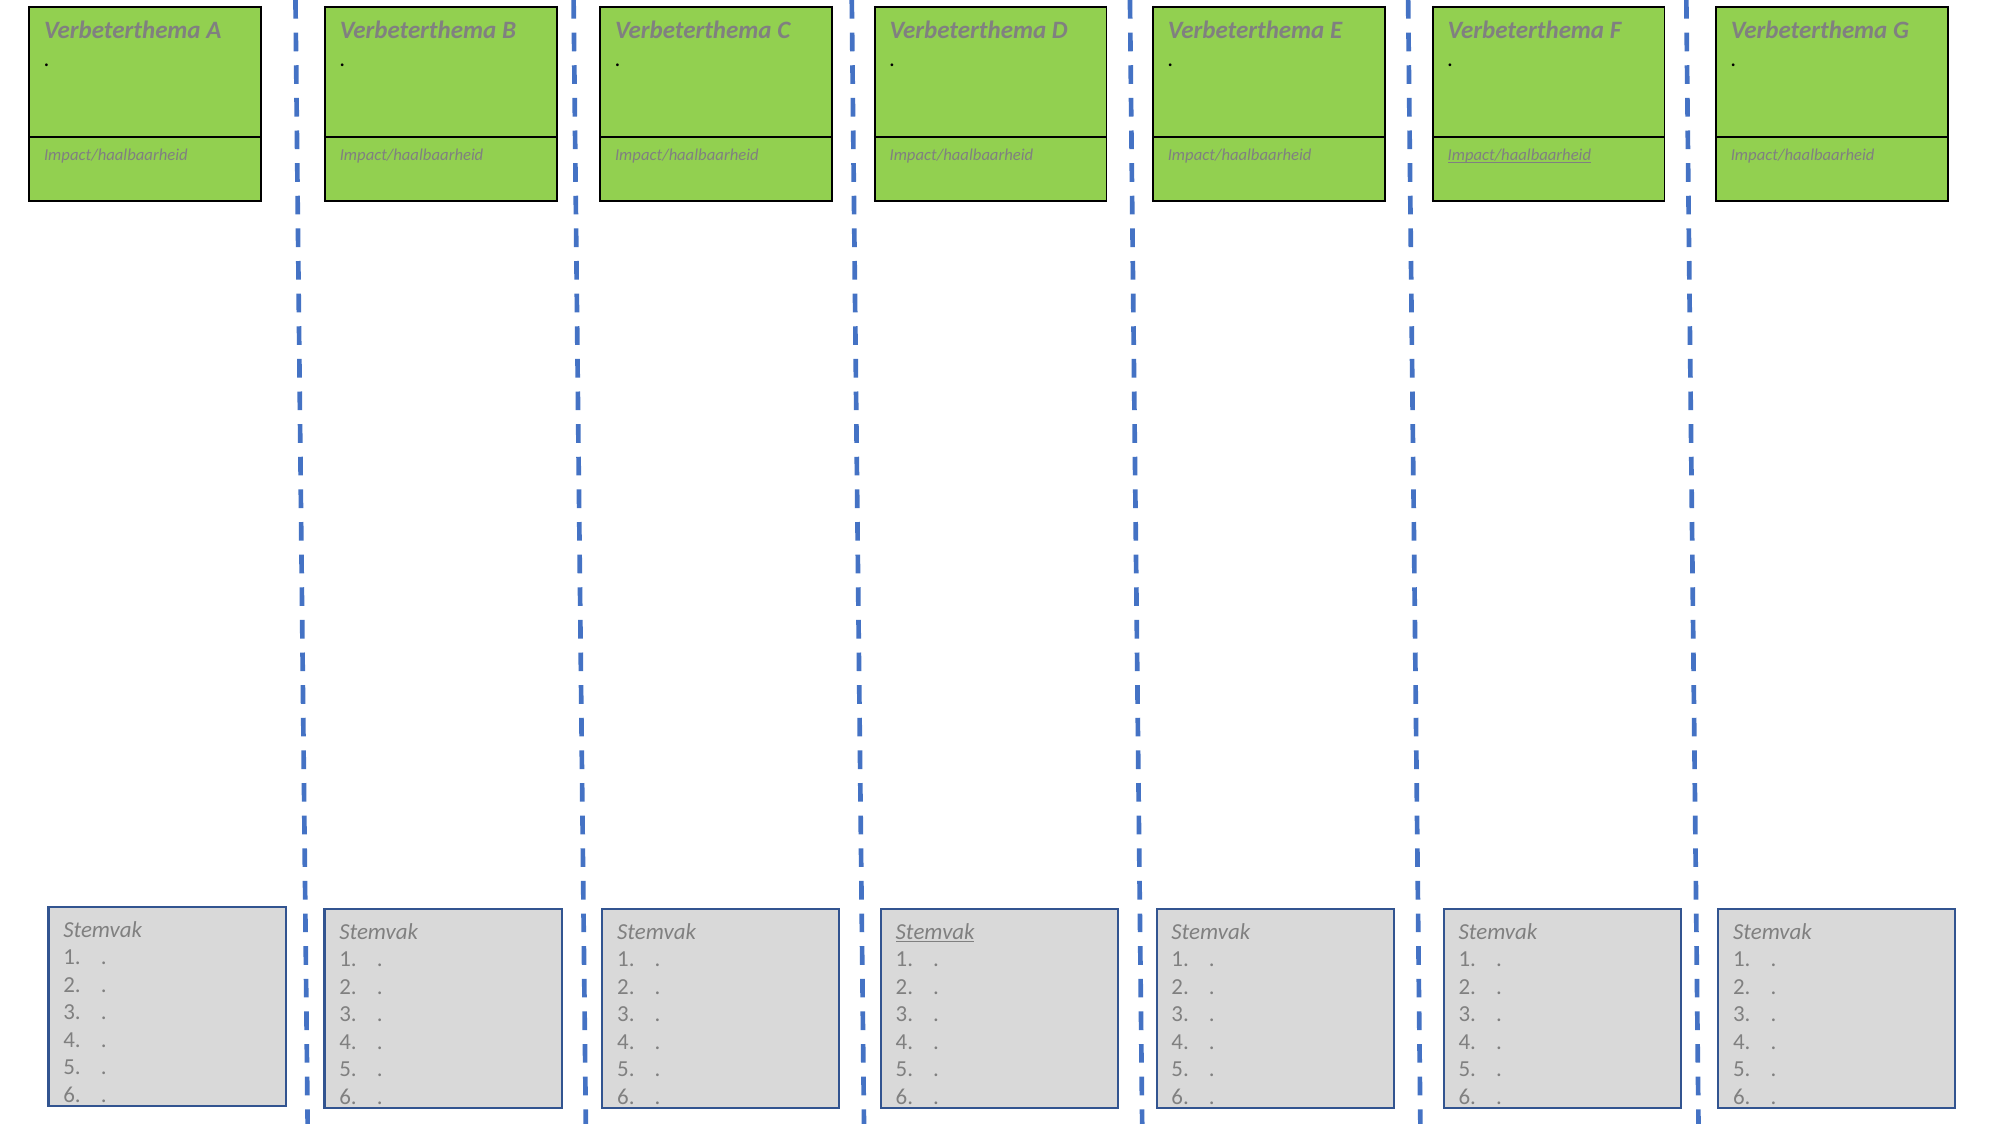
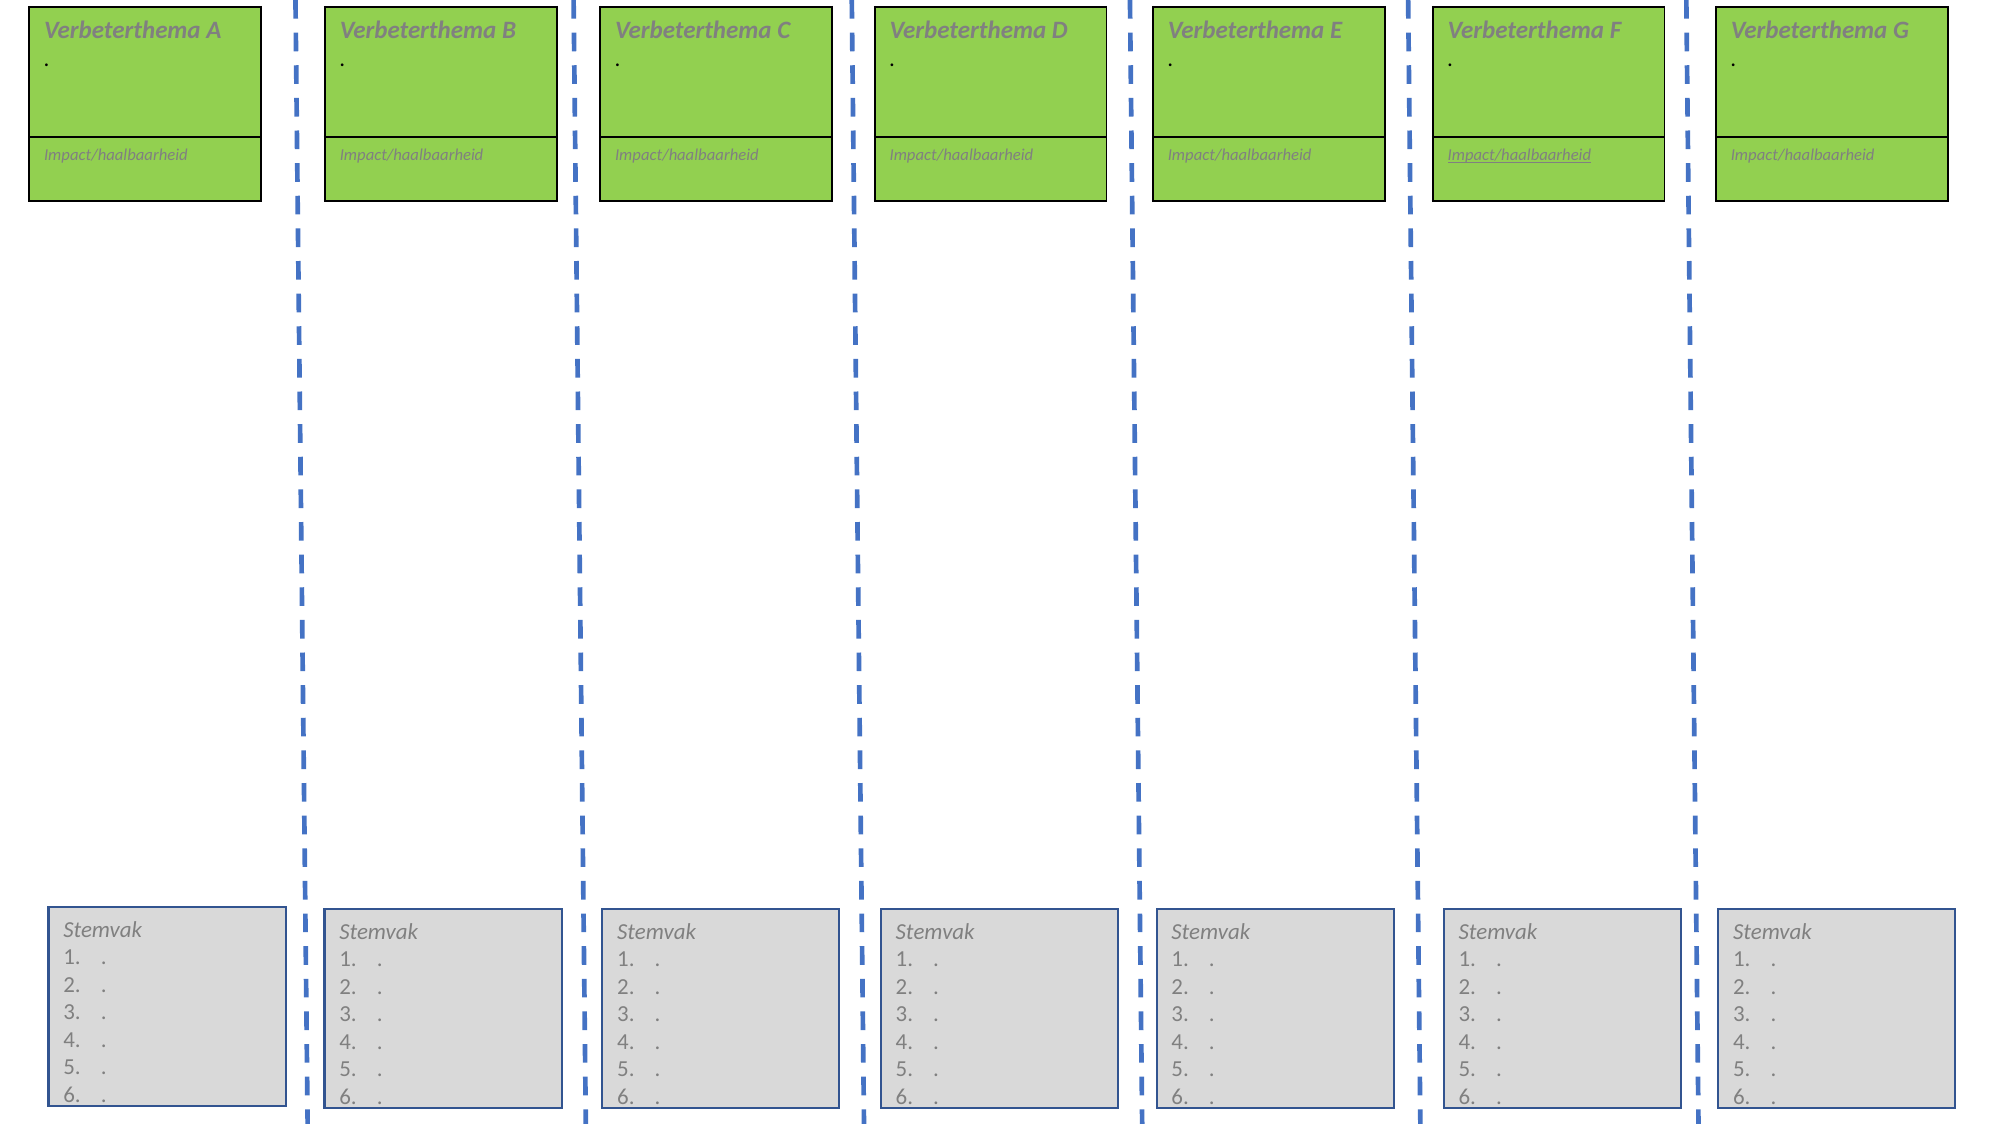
Stemvak at (935, 932) underline: present -> none
